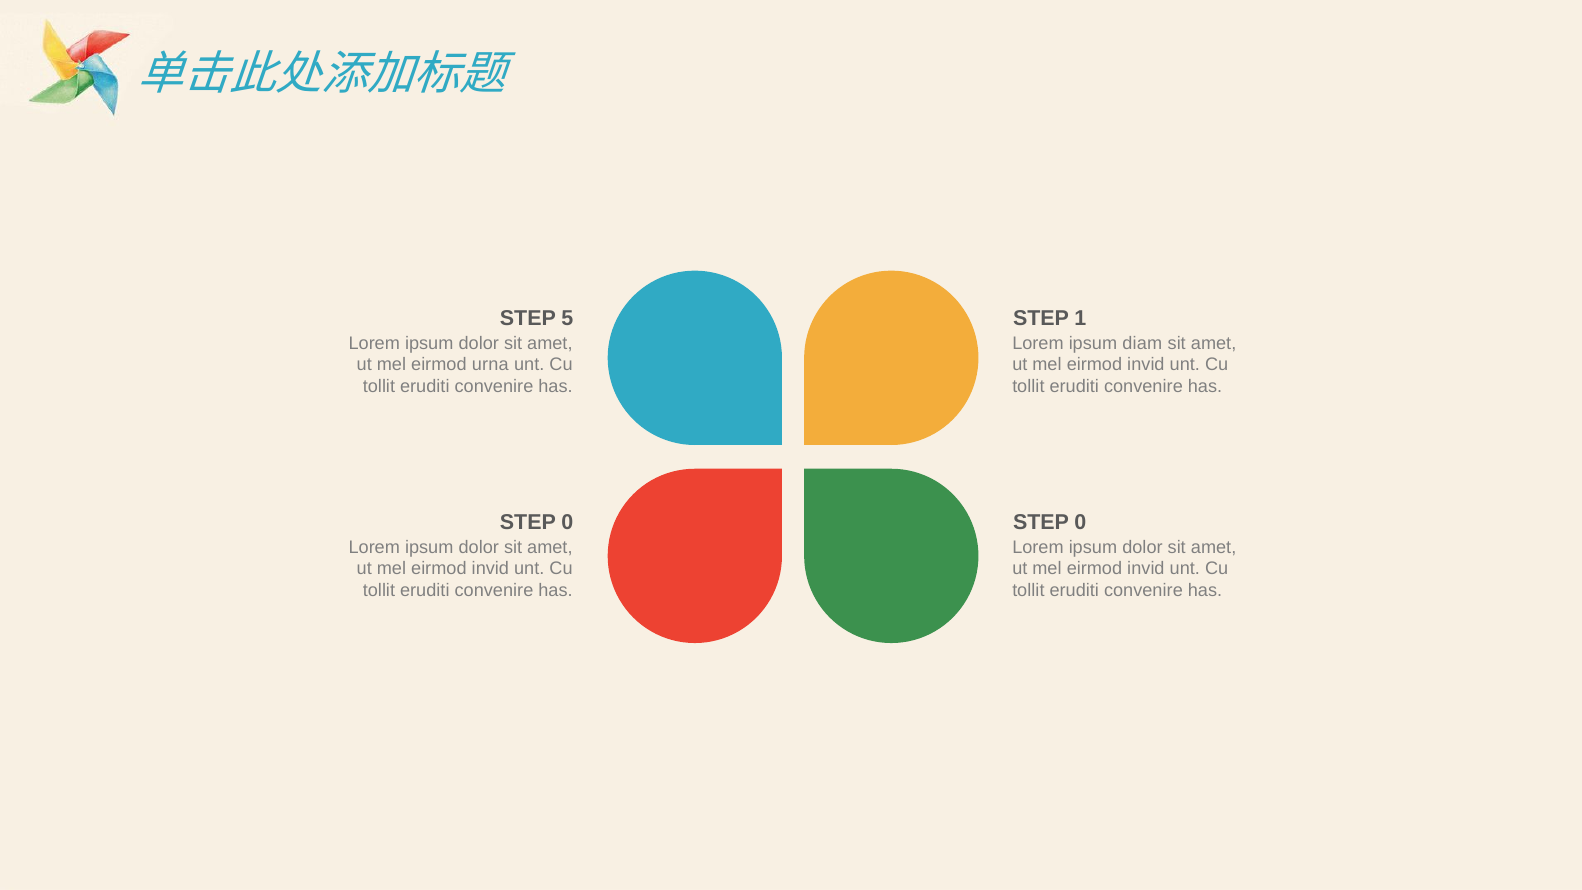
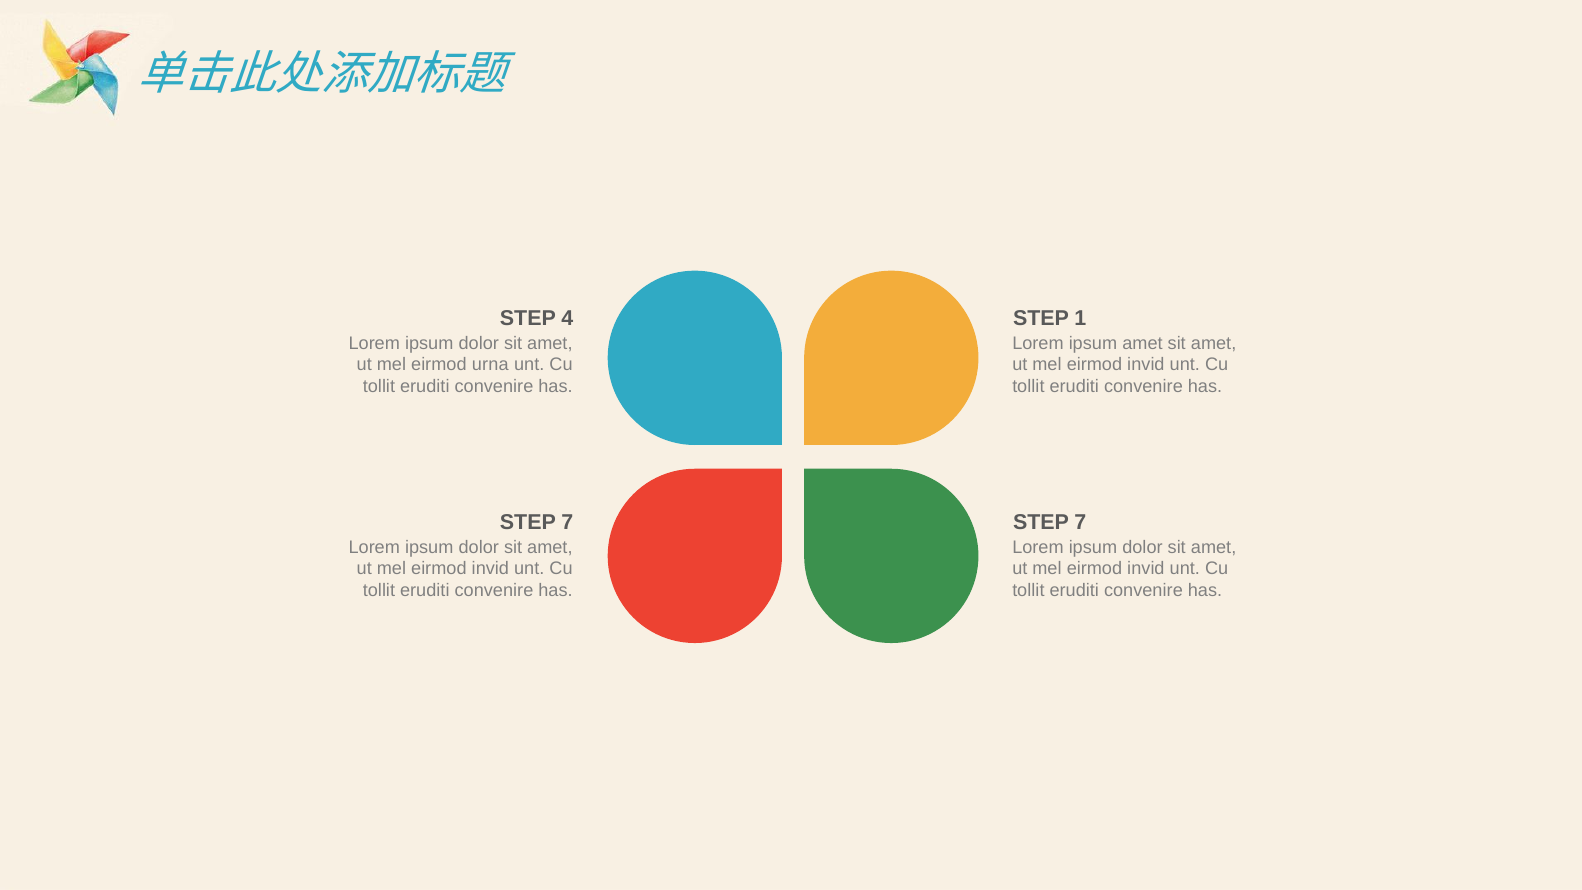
5: 5 -> 4
ipsum diam: diam -> amet
0 at (567, 523): 0 -> 7
0 at (1080, 523): 0 -> 7
